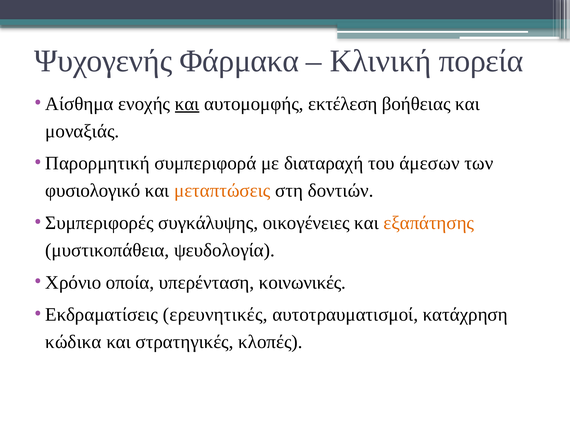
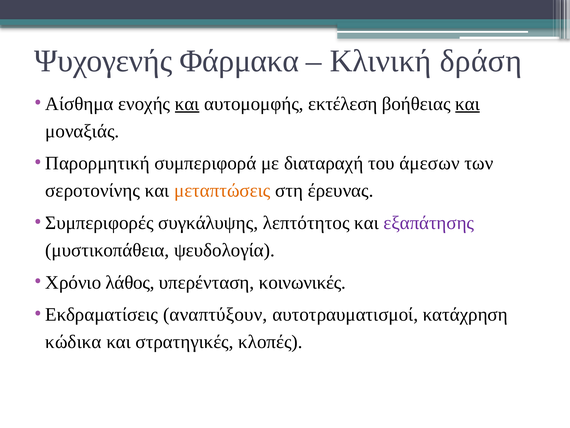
πορεία: πορεία -> δράση
και at (468, 104) underline: none -> present
φυσιολογικό: φυσιολογικό -> σεροτονίνης
δοντιών: δοντιών -> έρευνας
οικογένειες: οικογένειες -> λεπτότητος
εξαπάτησης colour: orange -> purple
οποία: οποία -> λάθος
ερευνητικές: ερευνητικές -> αναπτύξουν
